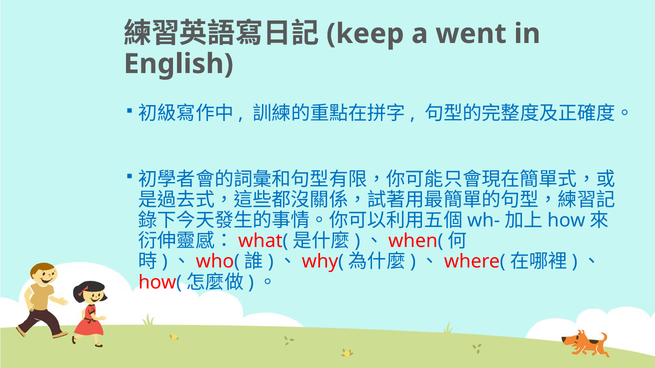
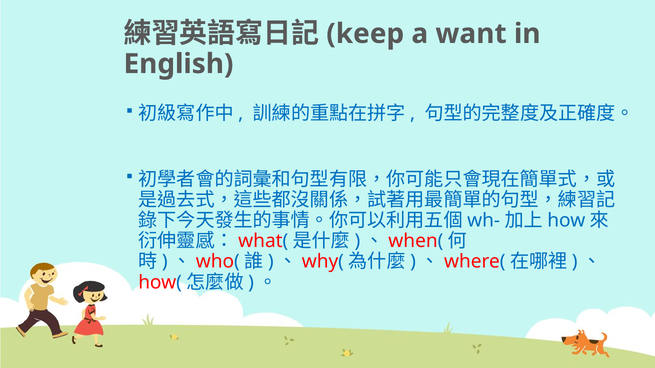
went: went -> want
